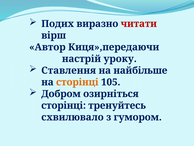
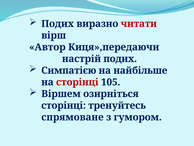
настрій уроку: уроку -> подих
Ставлення: Ставлення -> Симпатією
сторінці at (77, 82) colour: orange -> red
Добром: Добром -> Віршем
схвилювало: схвилювало -> спрямоване
